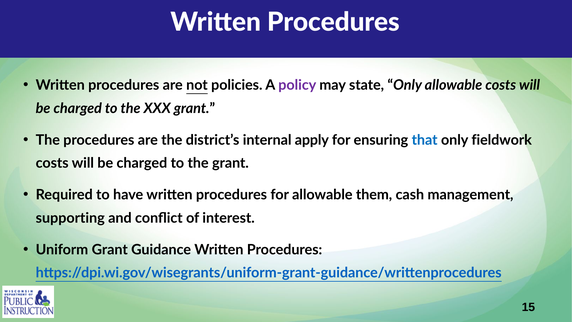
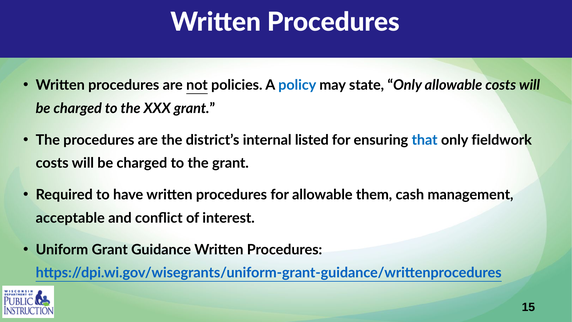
policy colour: purple -> blue
apply: apply -> listed
supporting: supporting -> acceptable
